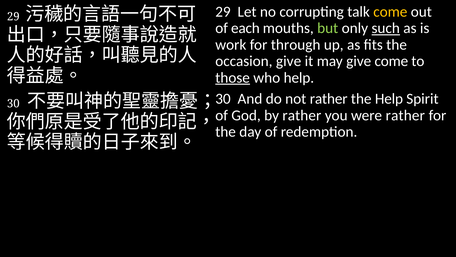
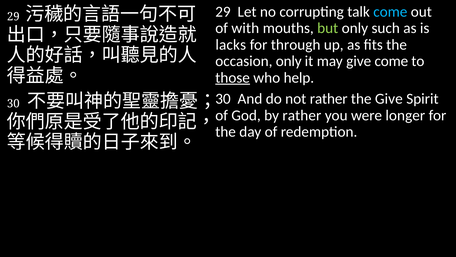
come at (390, 12) colour: yellow -> light blue
each: each -> with
such underline: present -> none
work: work -> lacks
occasion give: give -> only
the Help: Help -> Give
were rather: rather -> longer
